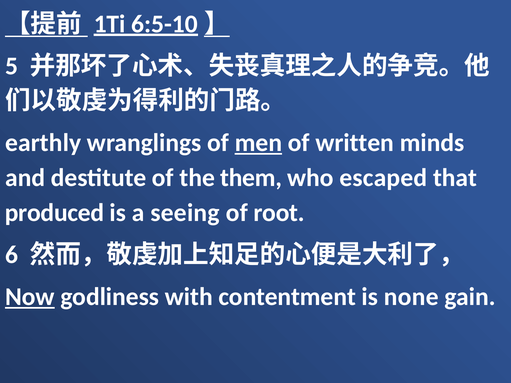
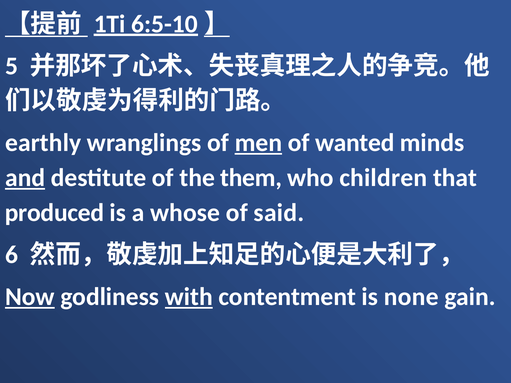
written: written -> wanted
and underline: none -> present
escaped: escaped -> children
seeing: seeing -> whose
root: root -> said
with underline: none -> present
